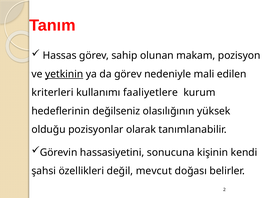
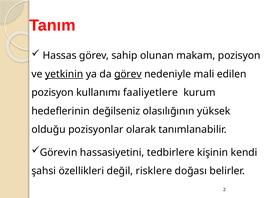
görev at (128, 74) underline: none -> present
kriterleri at (52, 93): kriterleri -> pozisyon
sonucuna: sonucuna -> tedbirlere
mevcut: mevcut -> risklere
